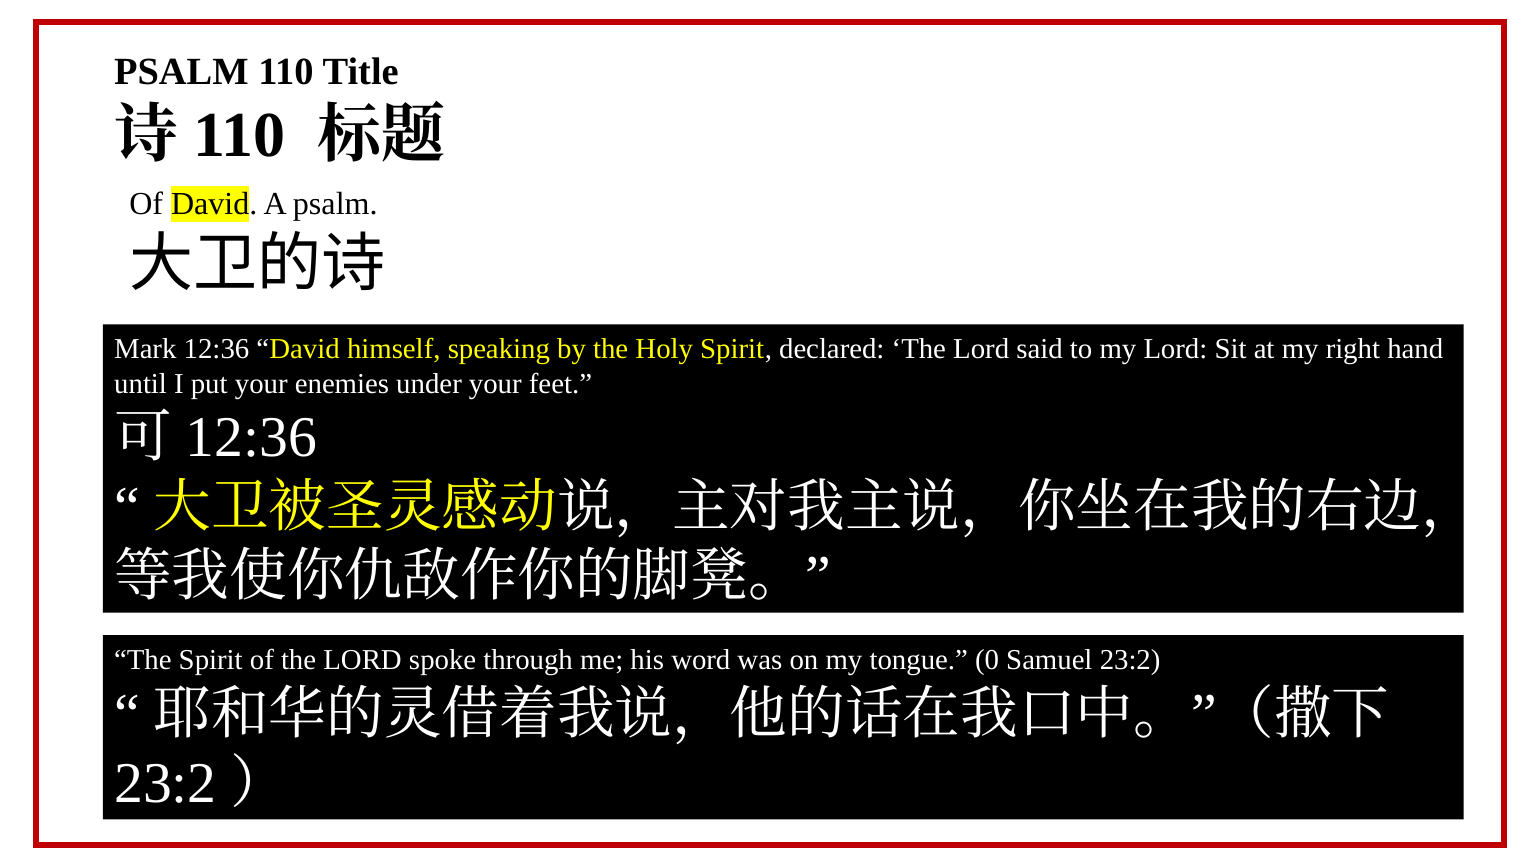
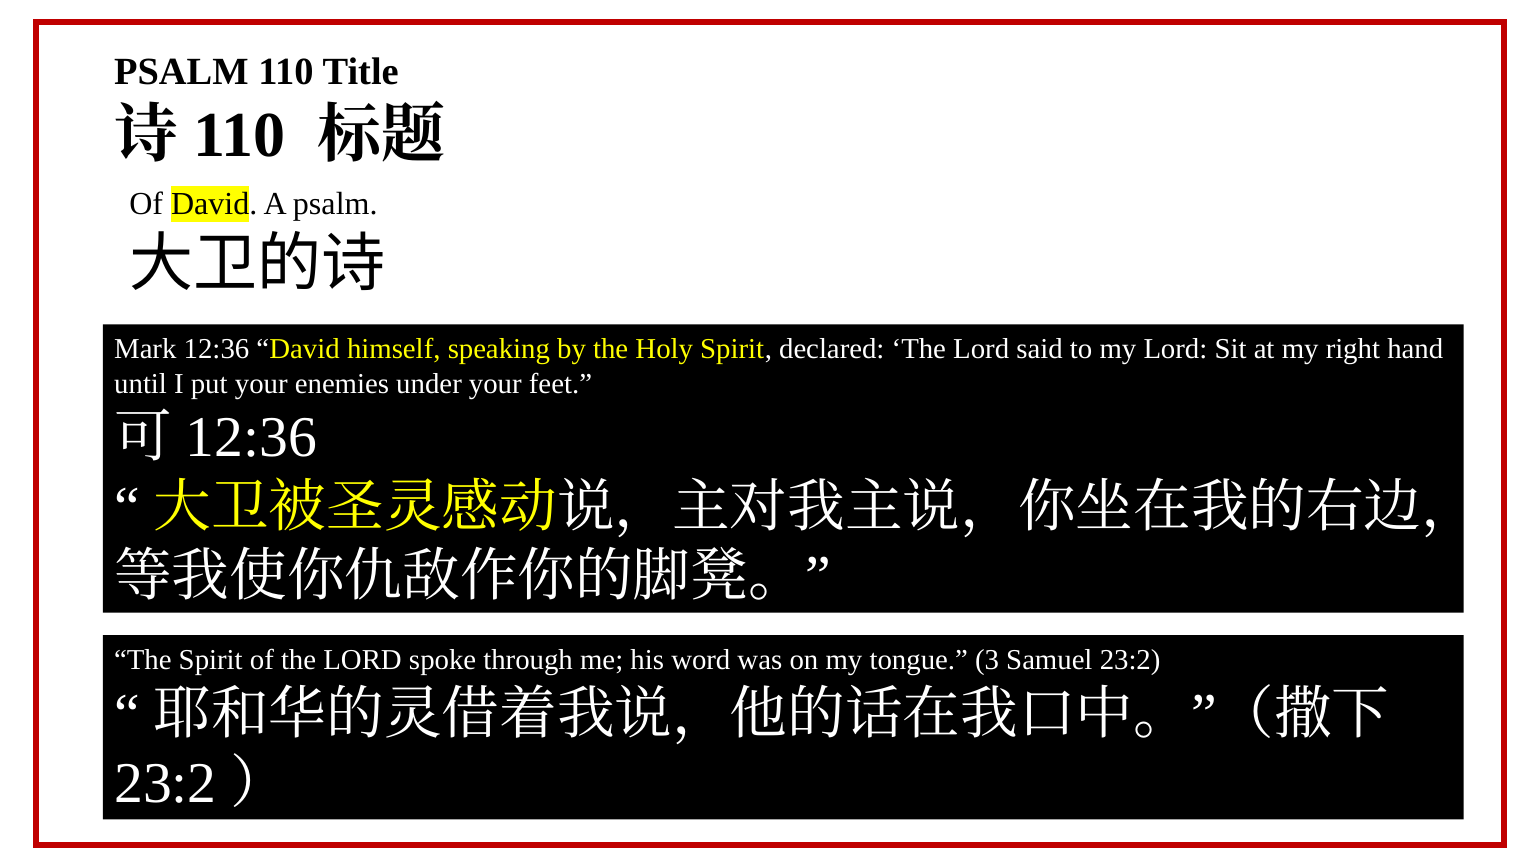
0: 0 -> 3
